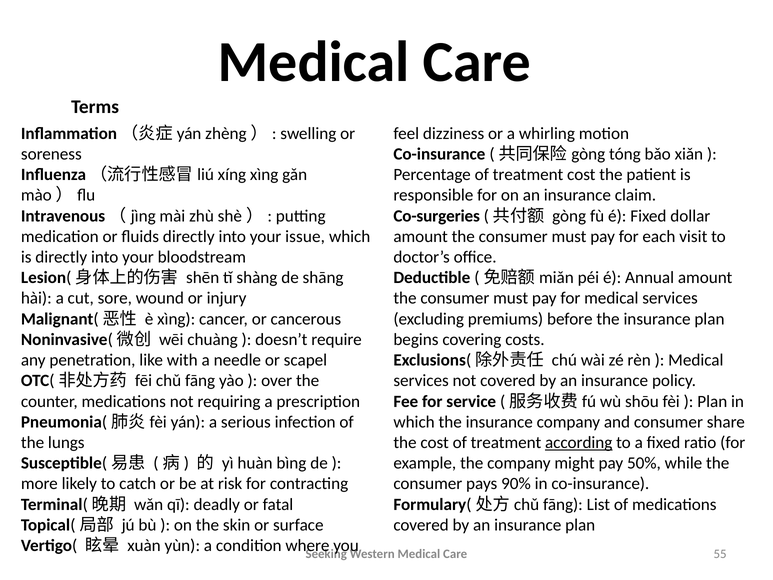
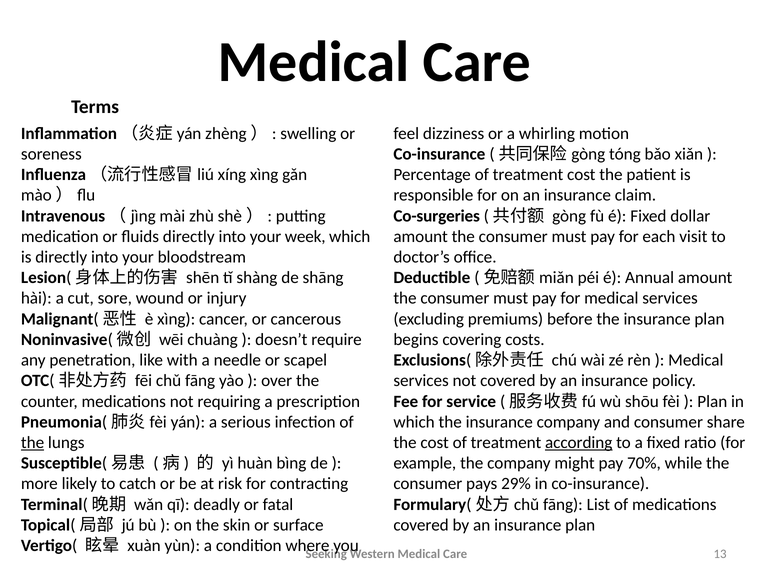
issue: issue -> week
the at (33, 442) underline: none -> present
50%: 50% -> 70%
90%: 90% -> 29%
55: 55 -> 13
